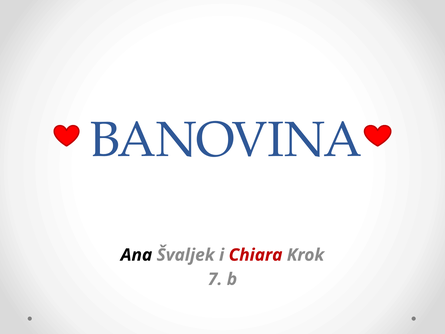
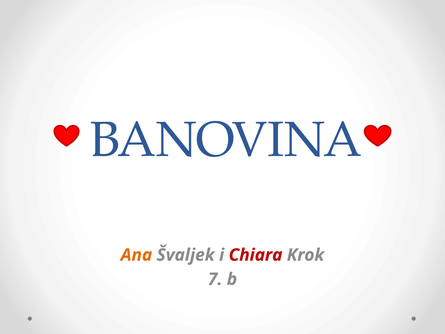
Ana colour: black -> orange
